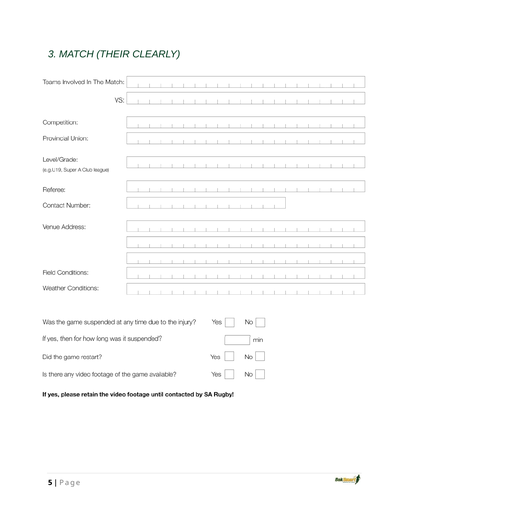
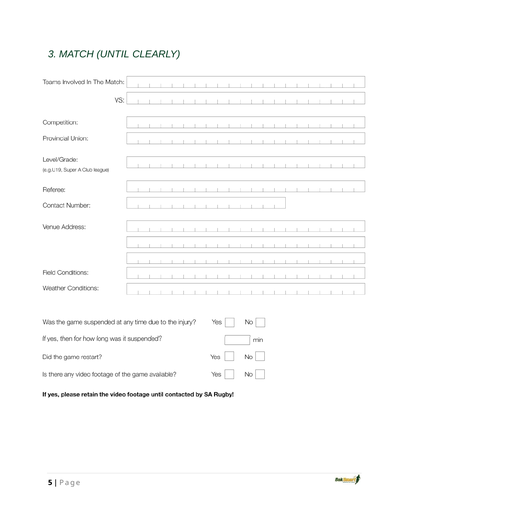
THEIR: THEIR -> UNTIL
